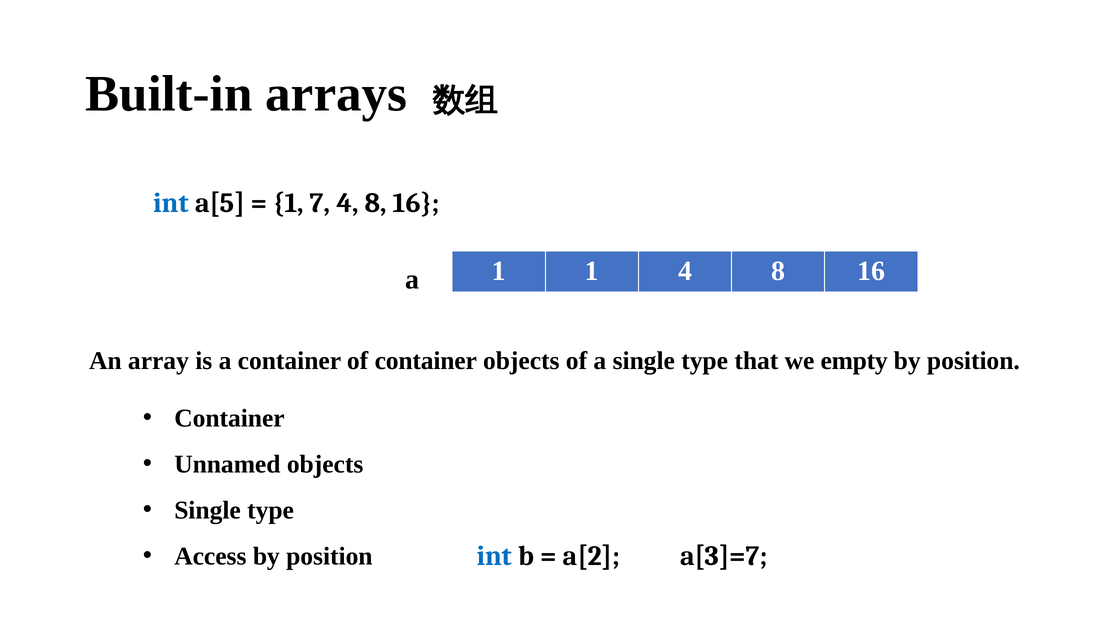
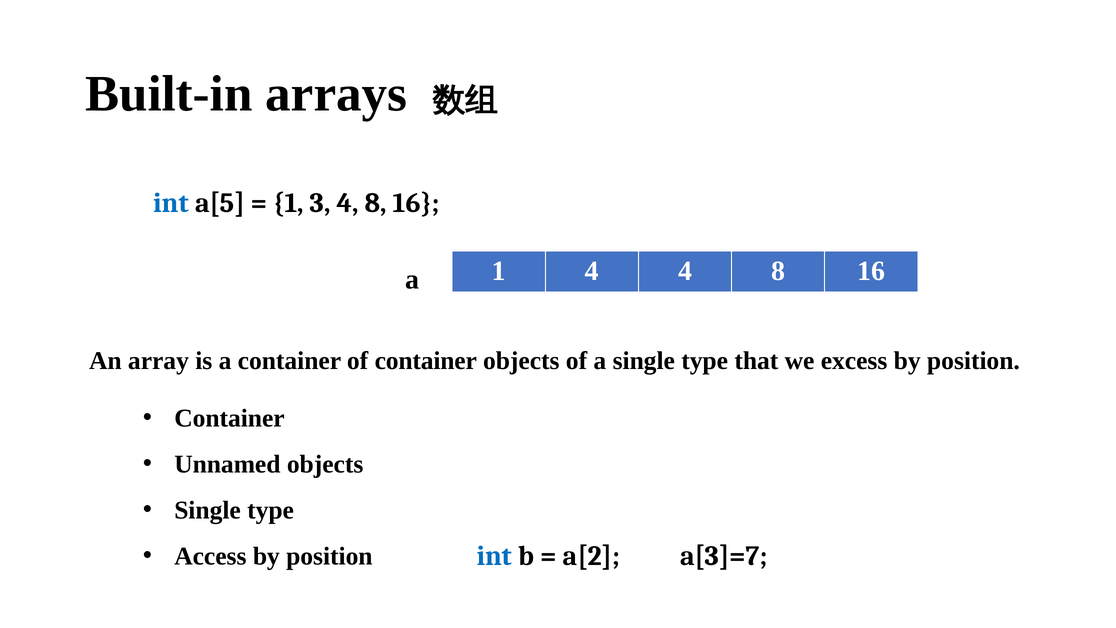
7: 7 -> 3
1 1: 1 -> 4
empty: empty -> excess
